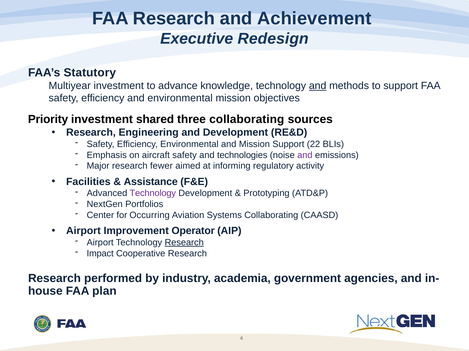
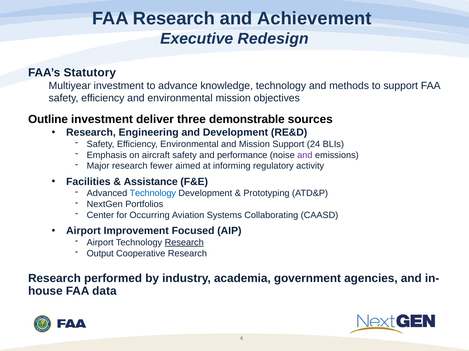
and at (318, 86) underline: present -> none
Priority: Priority -> Outline
shared: shared -> deliver
three collaborating: collaborating -> demonstrable
22: 22 -> 24
technologies: technologies -> performance
Technology at (153, 194) colour: purple -> blue
Operator: Operator -> Focused
Impact: Impact -> Output
plan: plan -> data
